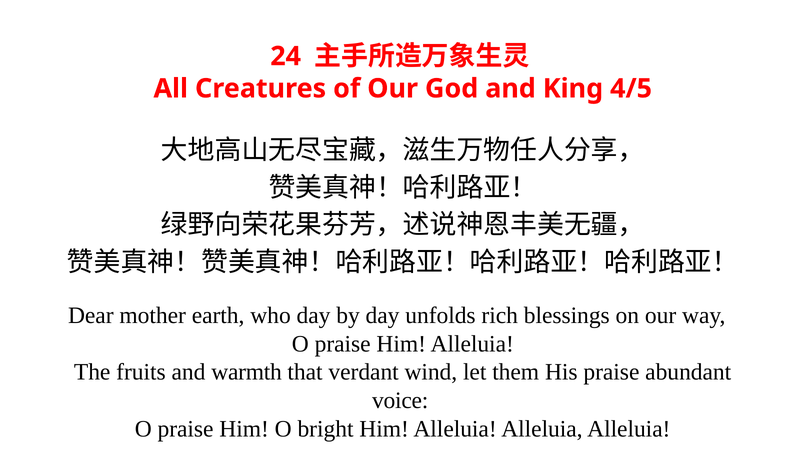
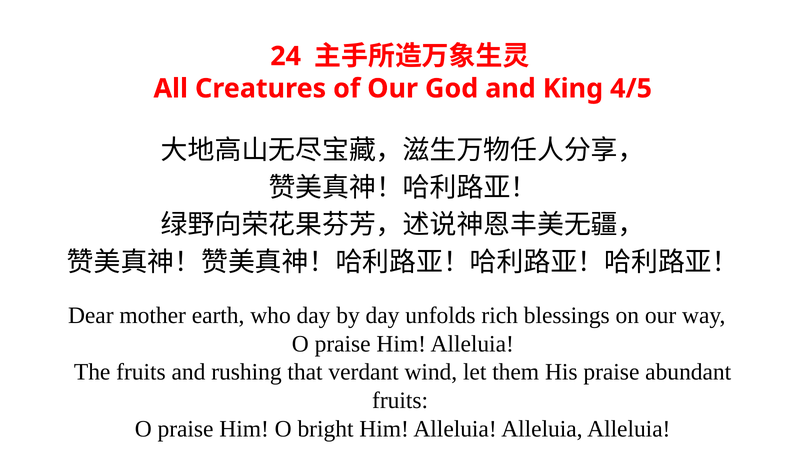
warmth: warmth -> rushing
voice at (400, 400): voice -> fruits
